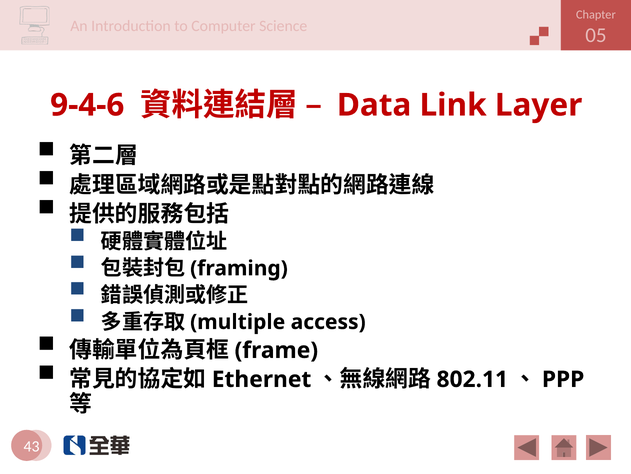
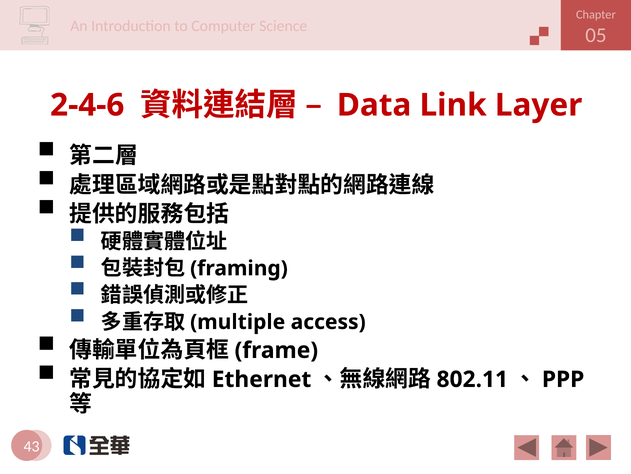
9-4-6: 9-4-6 -> 2-4-6
